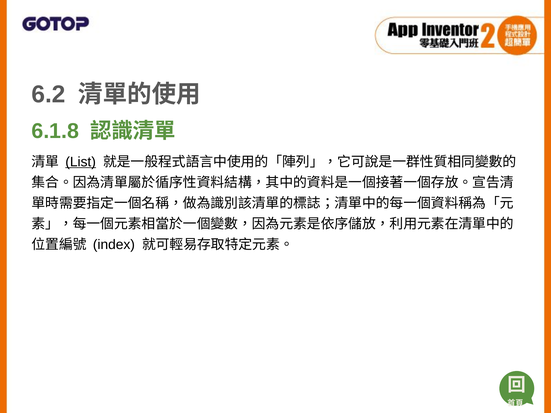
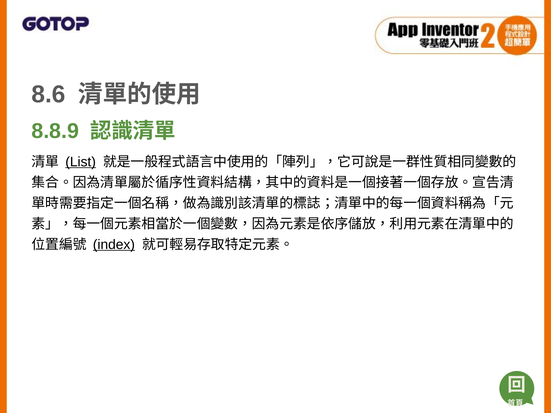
6.2: 6.2 -> 8.6
6.1.8: 6.1.8 -> 8.8.9
index underline: none -> present
